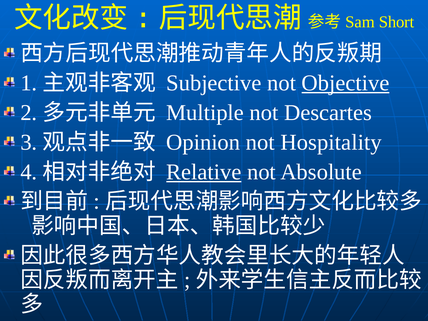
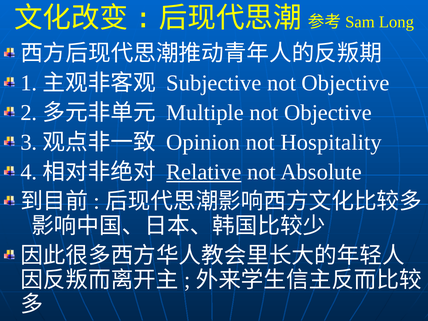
Short: Short -> Long
Objective at (346, 83) underline: present -> none
Multiple not Descartes: Descartes -> Objective
